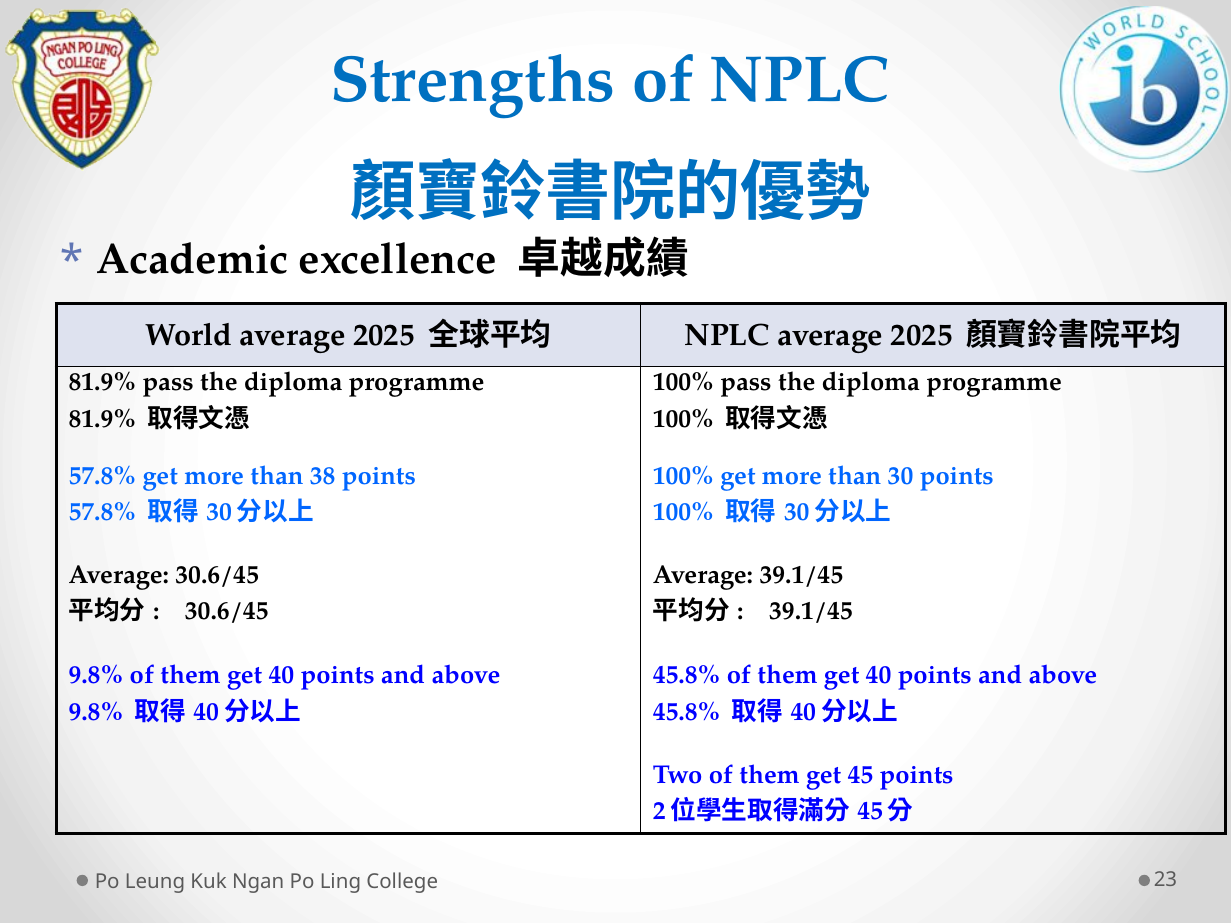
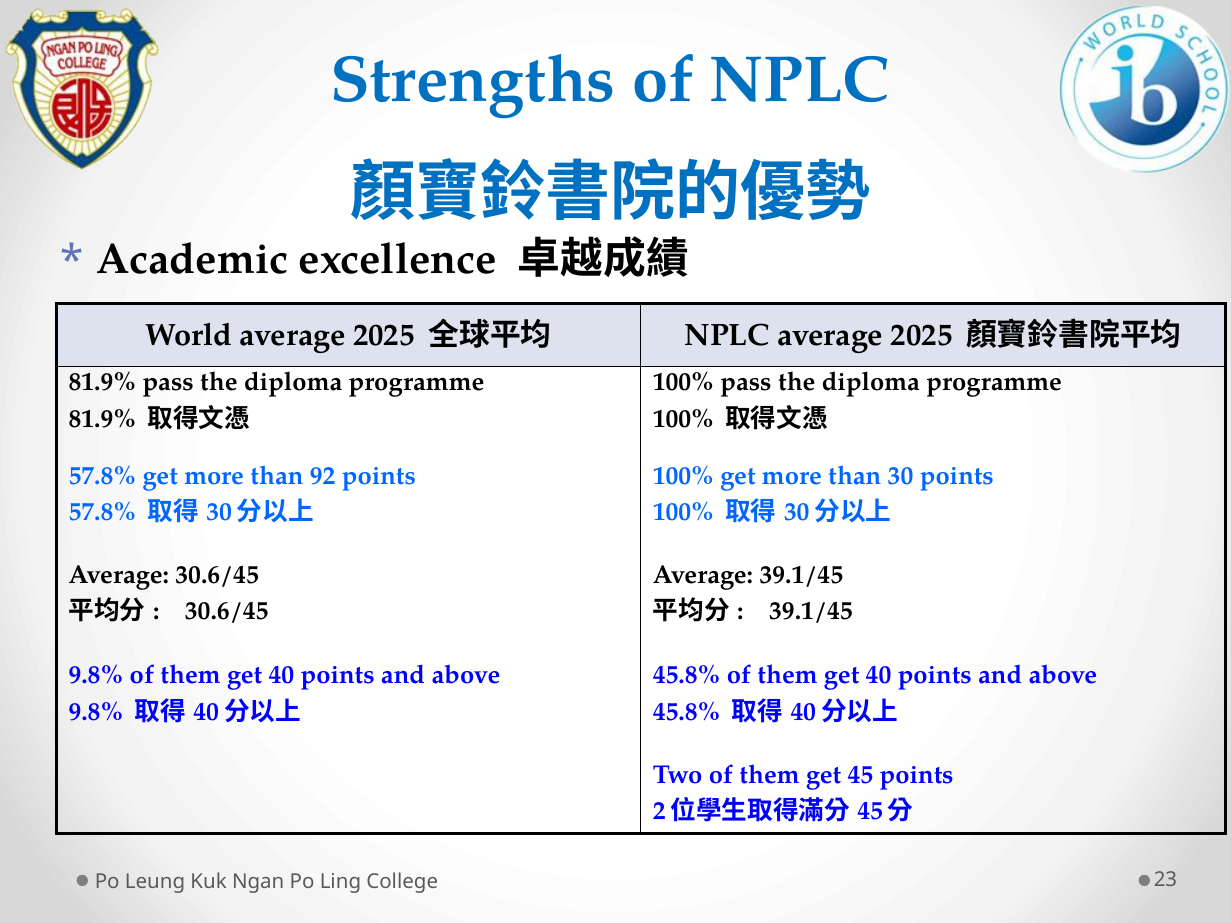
38: 38 -> 92
